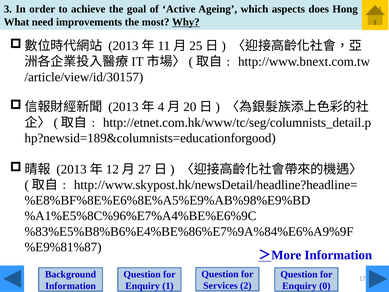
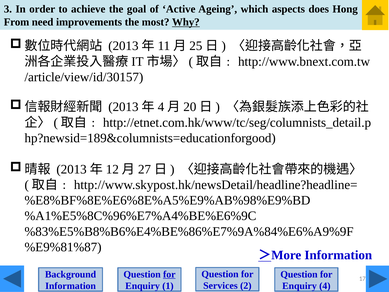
What: What -> From
for at (169, 274) underline: none -> present
0: 0 -> 4
